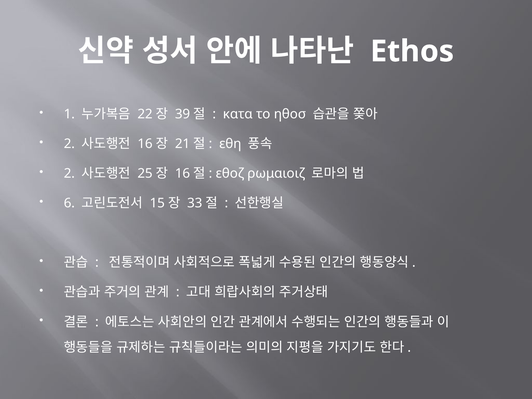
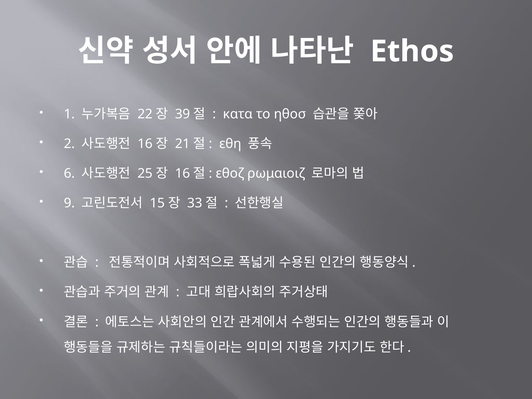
2 at (69, 174): 2 -> 6
6: 6 -> 9
